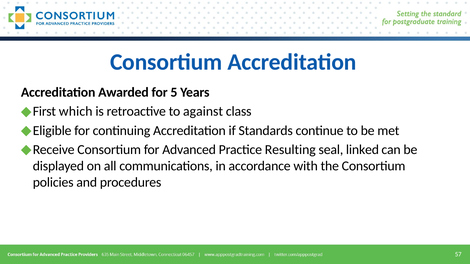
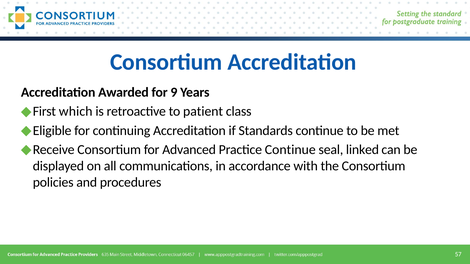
5: 5 -> 9
against: against -> patient
Practice Resulting: Resulting -> Continue
